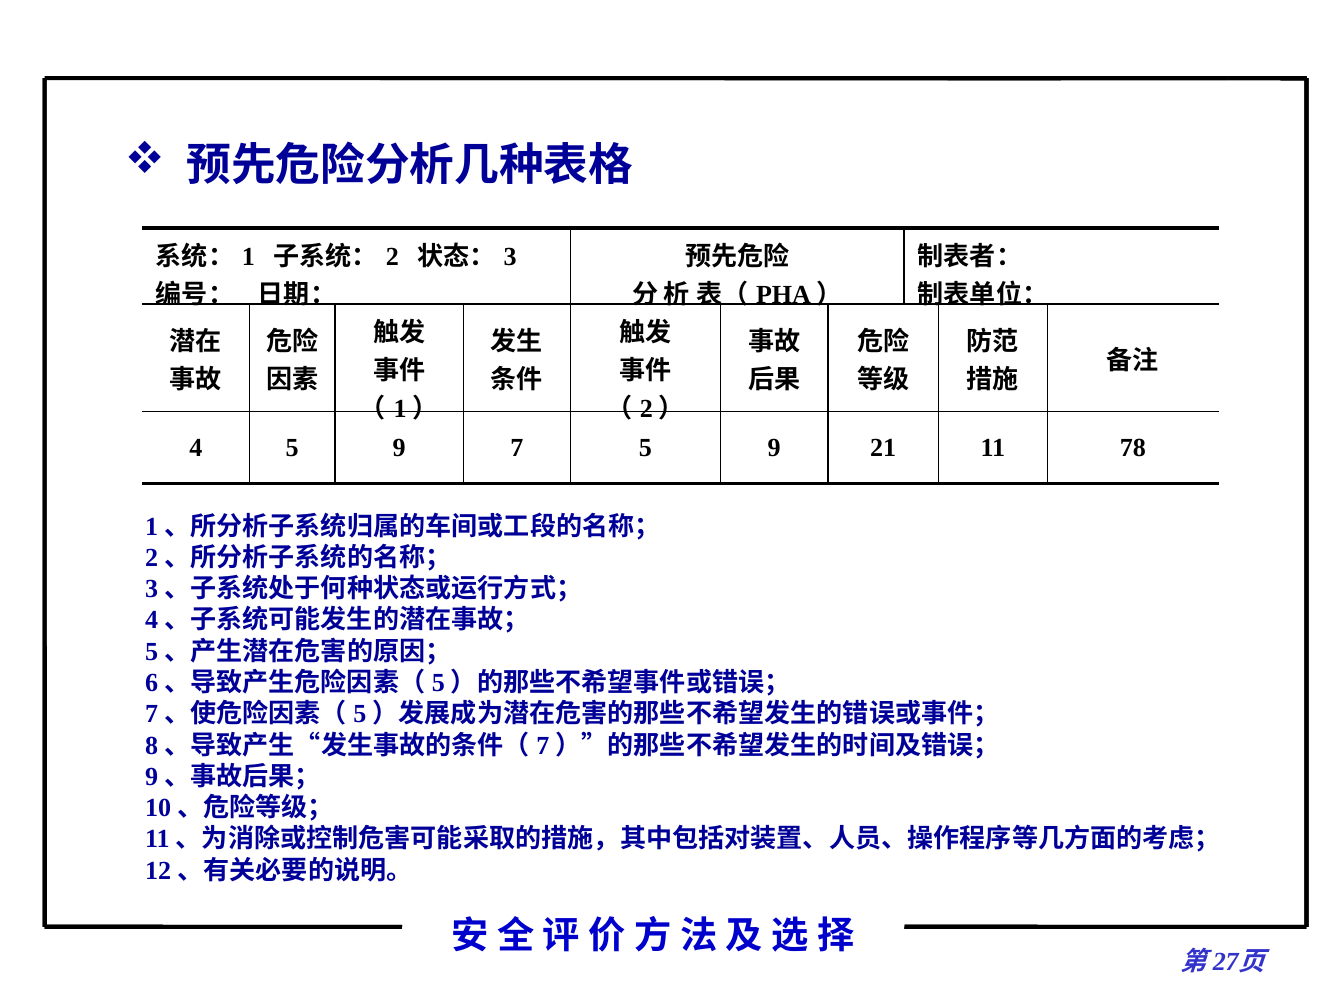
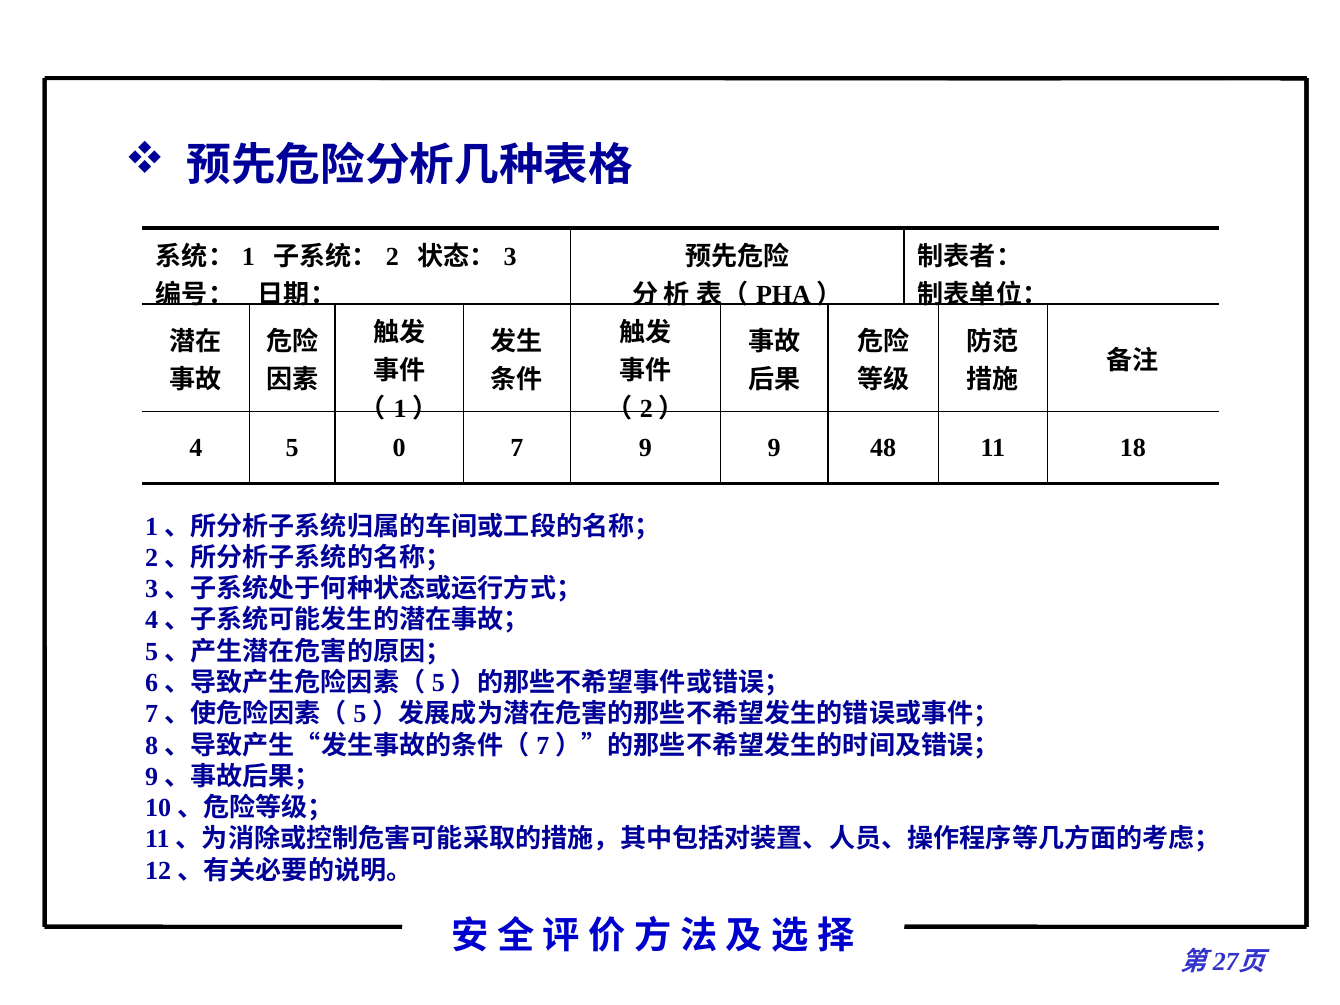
4 5 9: 9 -> 0
7 5: 5 -> 9
21: 21 -> 48
78: 78 -> 18
